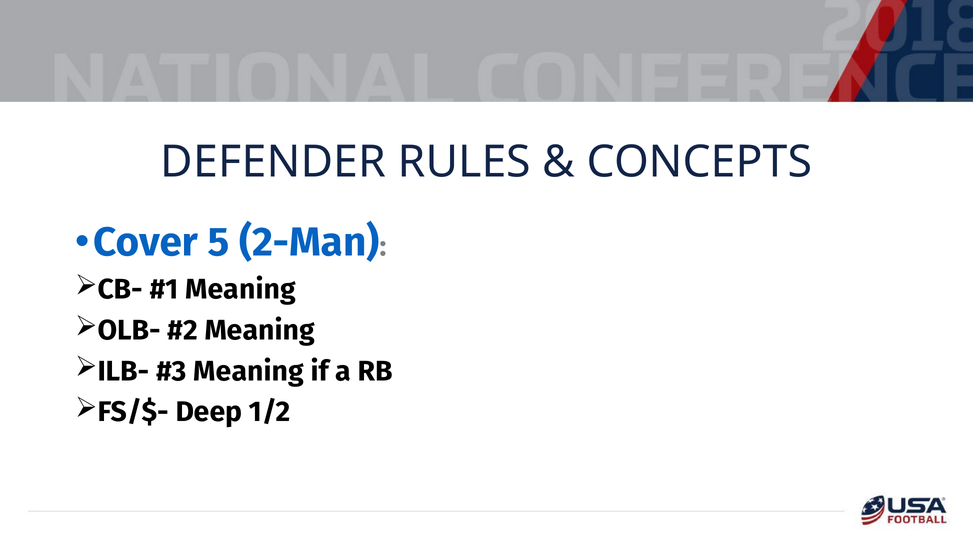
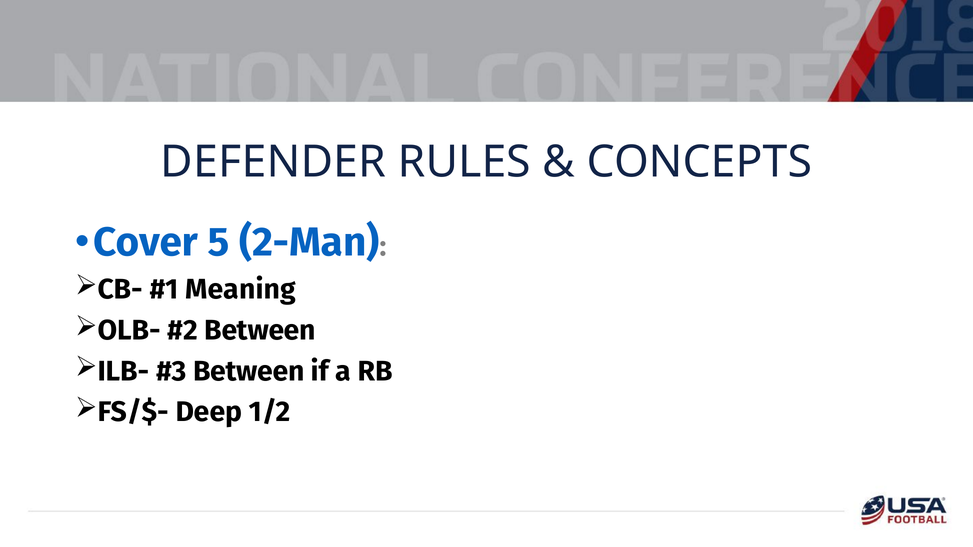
Meaning at (260, 331): Meaning -> Between
Meaning at (249, 371): Meaning -> Between
